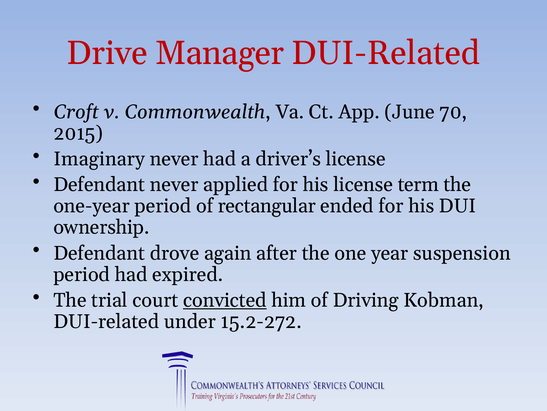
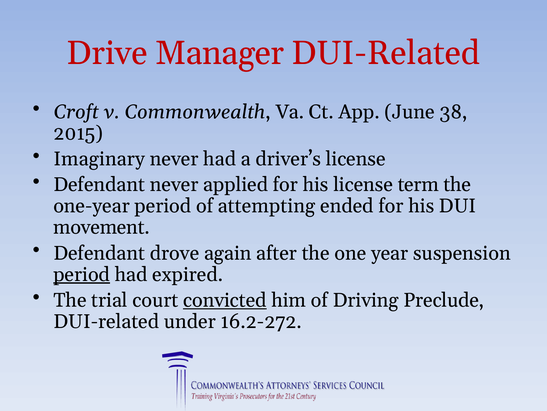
70: 70 -> 38
rectangular: rectangular -> attempting
ownership: ownership -> movement
period at (82, 274) underline: none -> present
Kobman: Kobman -> Preclude
15.2-272: 15.2-272 -> 16.2-272
